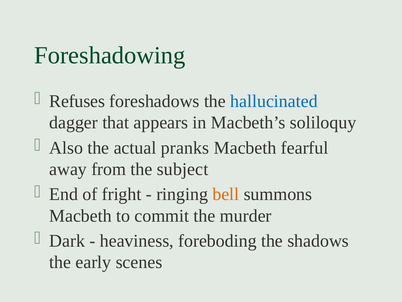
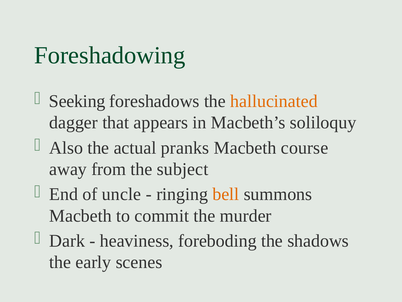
Refuses: Refuses -> Seeking
hallucinated colour: blue -> orange
fearful: fearful -> course
fright: fright -> uncle
